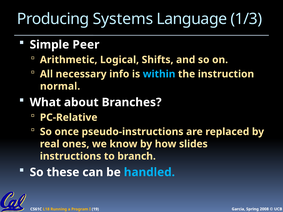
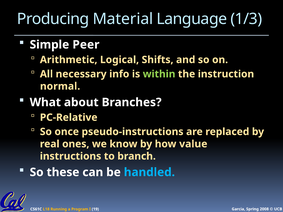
Systems: Systems -> Material
within colour: light blue -> light green
slides: slides -> value
